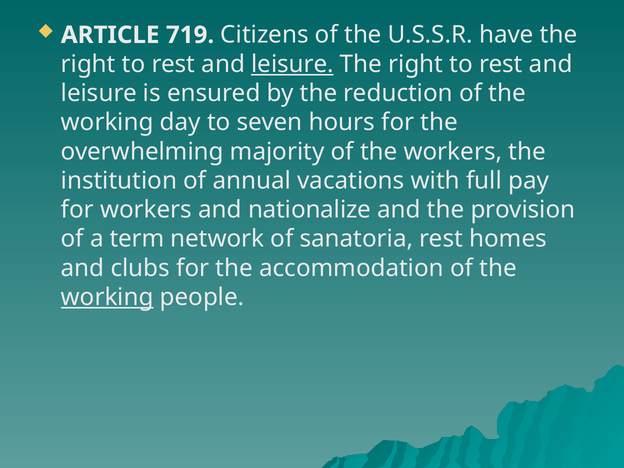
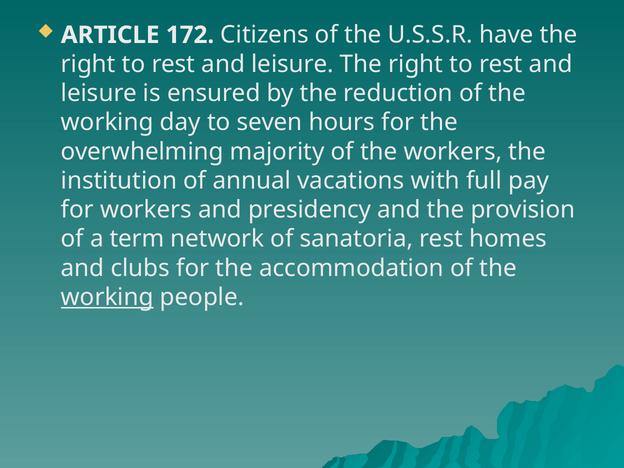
719: 719 -> 172
leisure at (292, 64) underline: present -> none
nationalize: nationalize -> presidency
